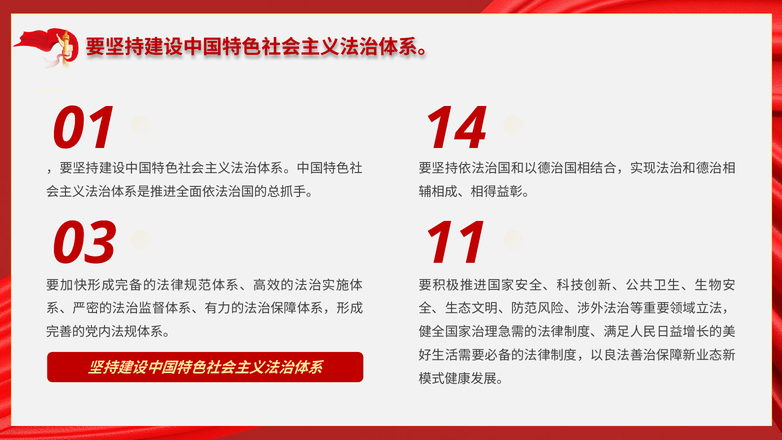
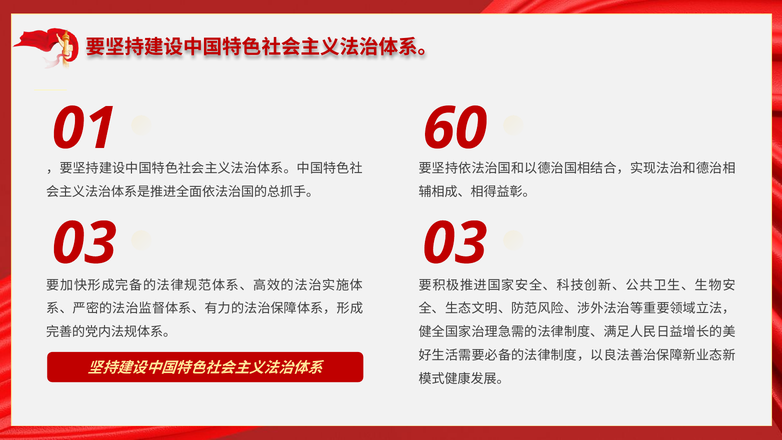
14: 14 -> 60
03 11: 11 -> 03
